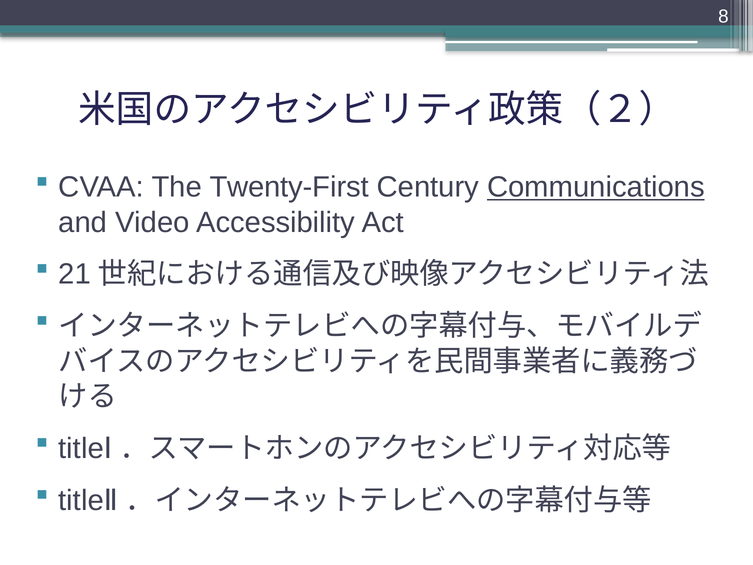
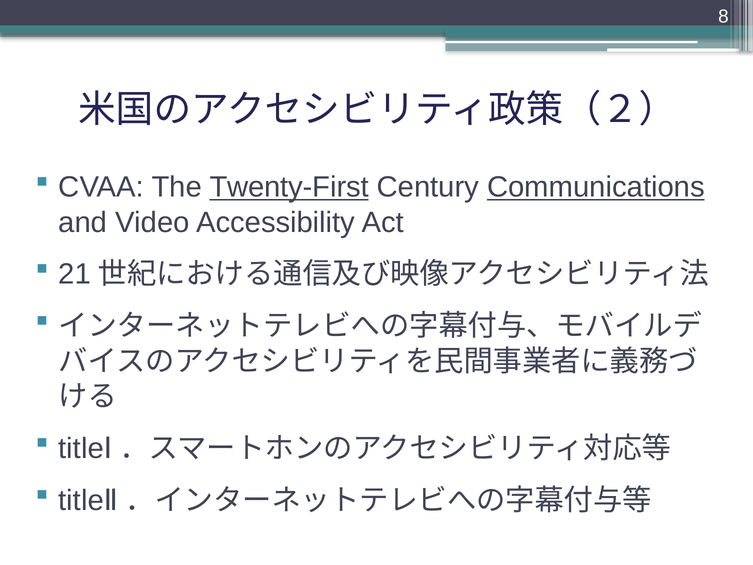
Twenty-First underline: none -> present
